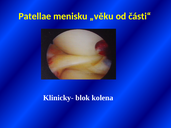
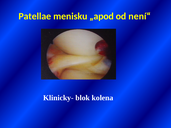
„věku: „věku -> „apod
části“: části“ -> není“
